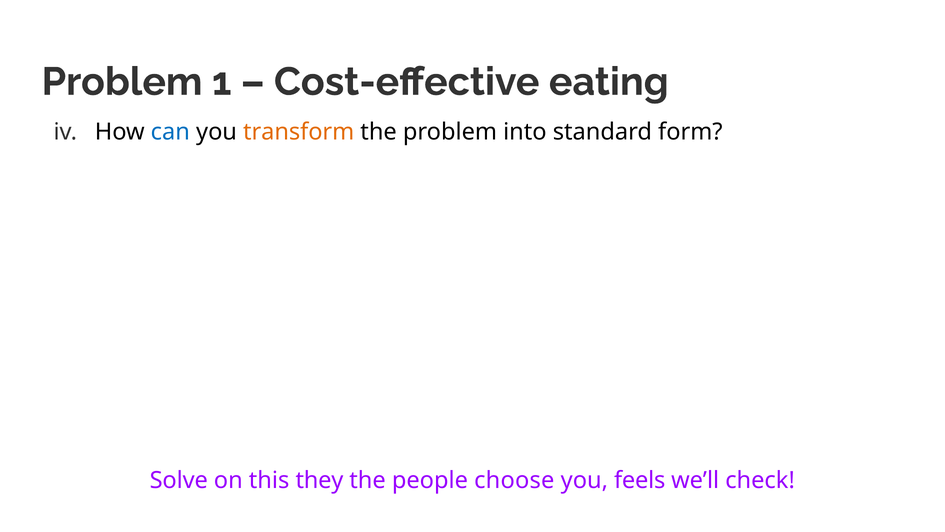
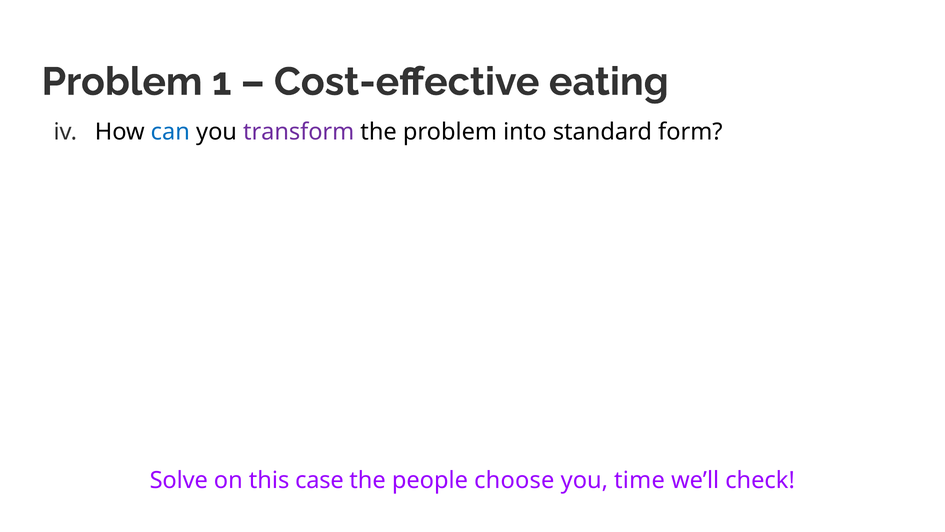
transform colour: orange -> purple
they: they -> case
feels: feels -> time
